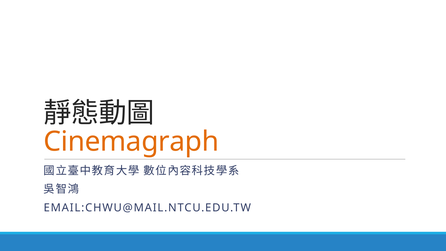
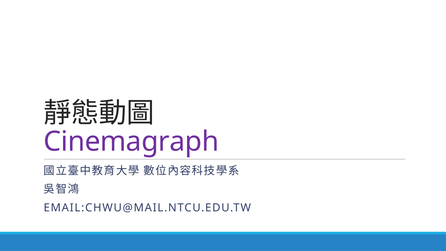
Cinemagraph colour: orange -> purple
